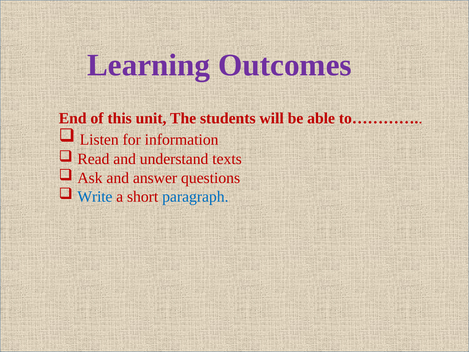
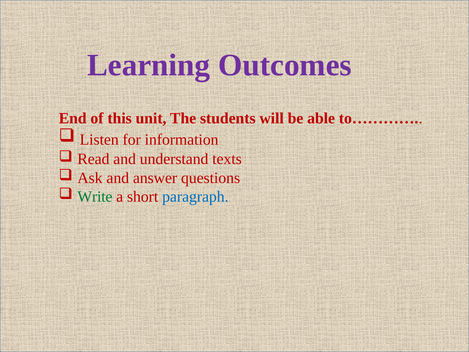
Write colour: blue -> green
